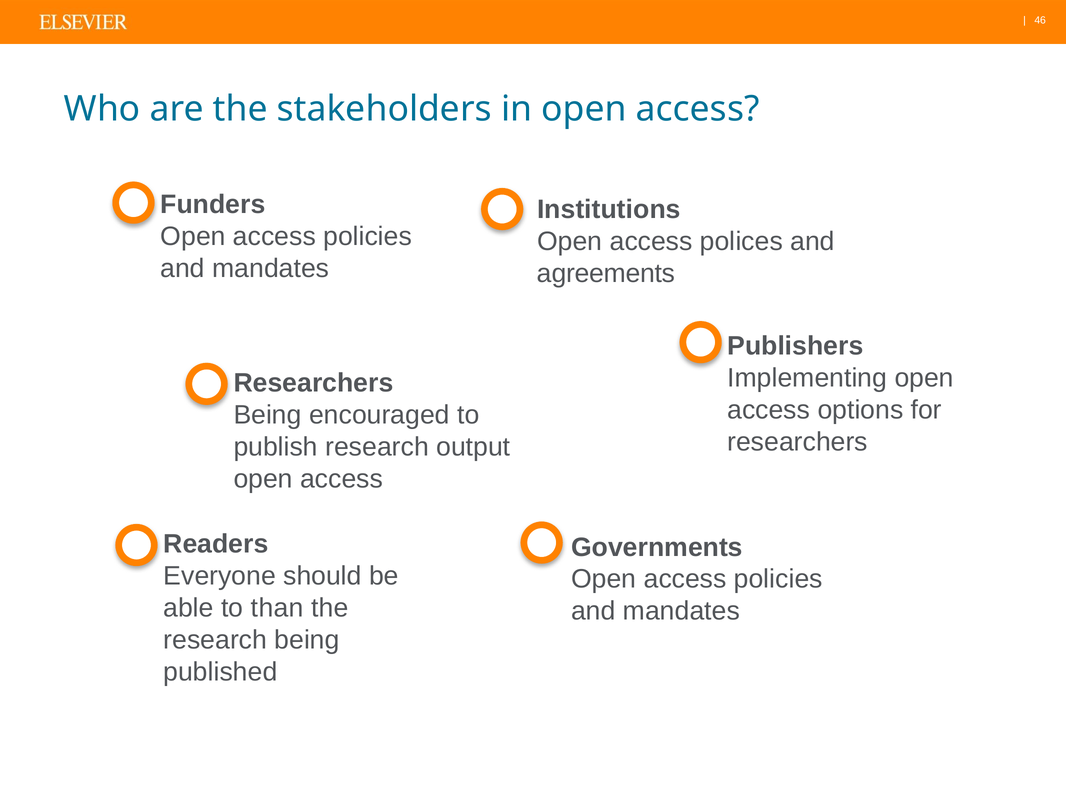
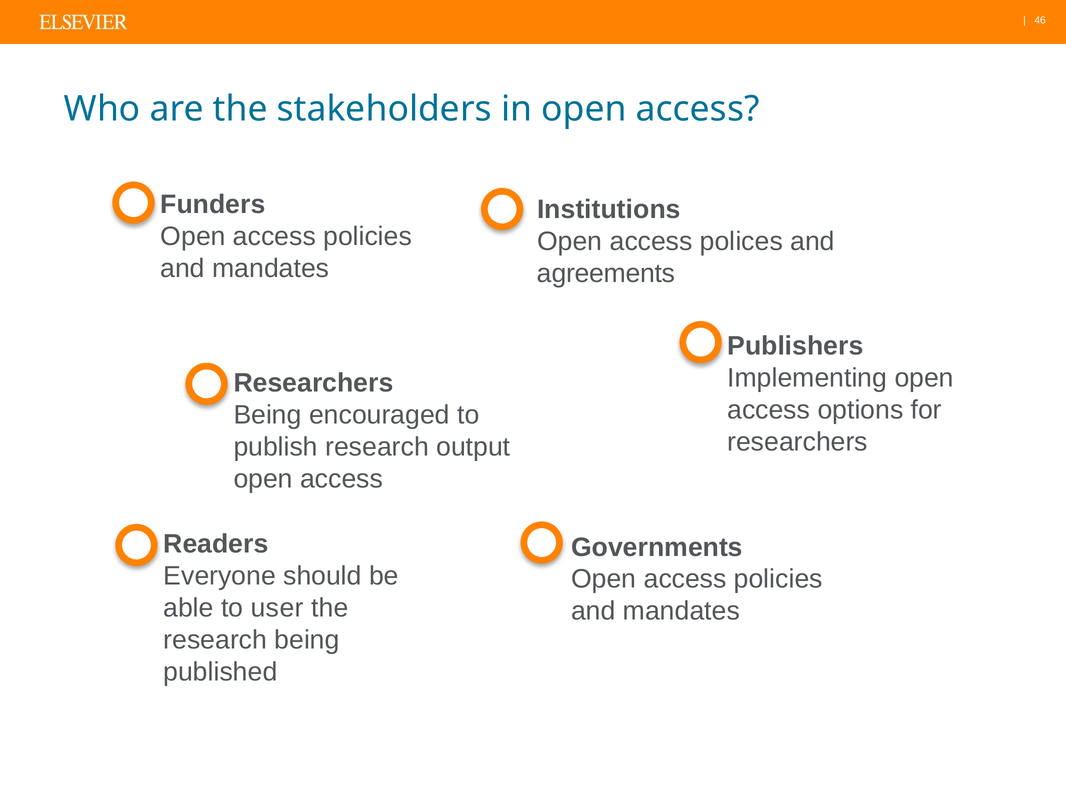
than: than -> user
